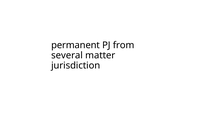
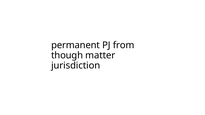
several: several -> though
